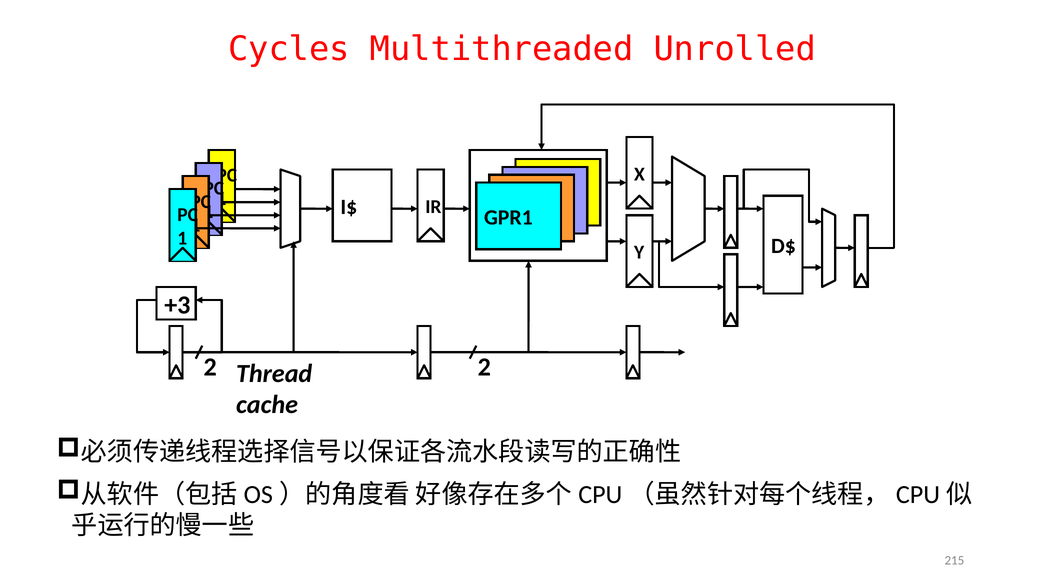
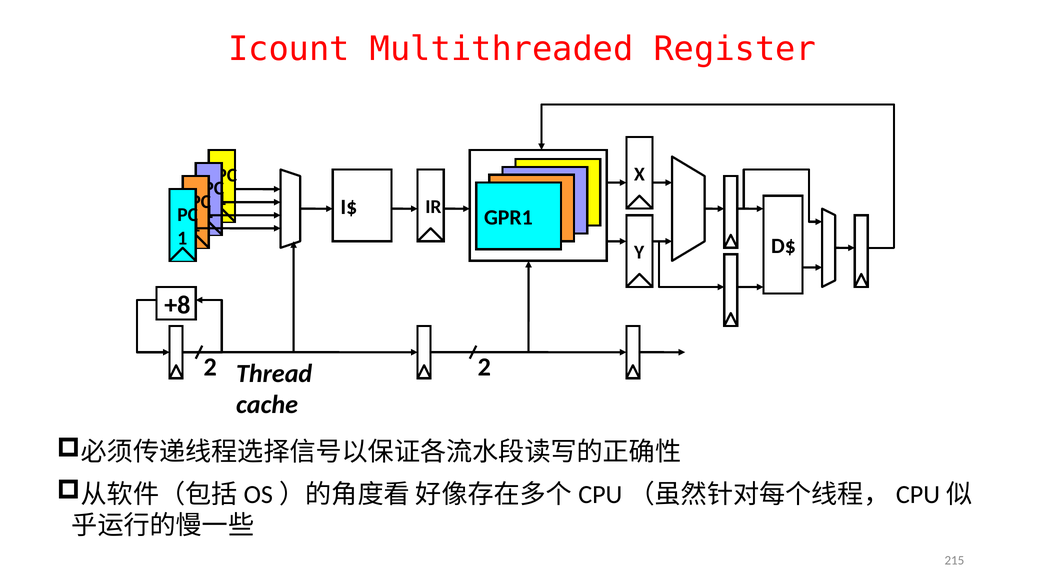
Cycles: Cycles -> Icount
Unrolled: Unrolled -> Register
+3: +3 -> +8
